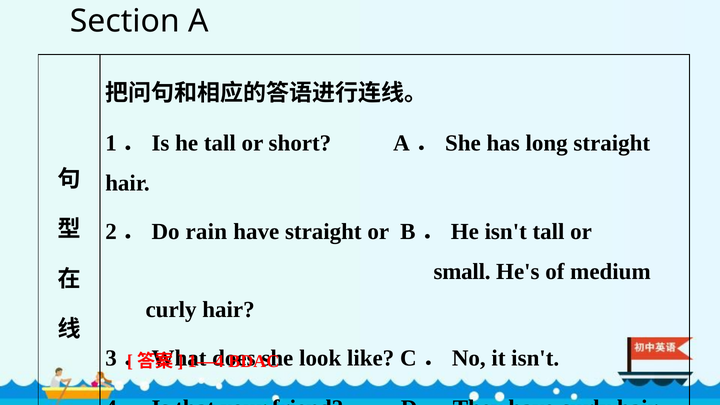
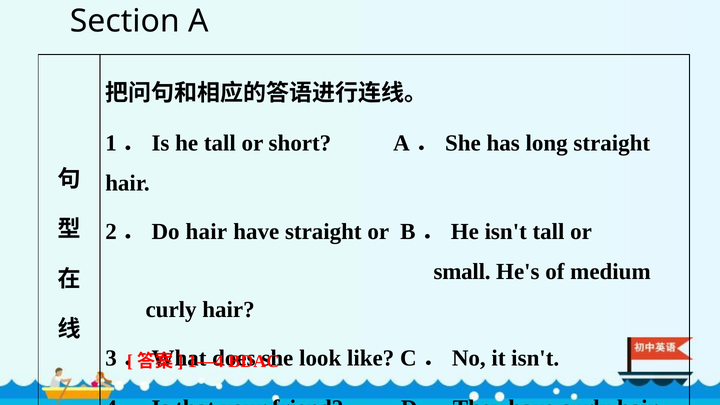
rain at (206, 232): rain -> hair
